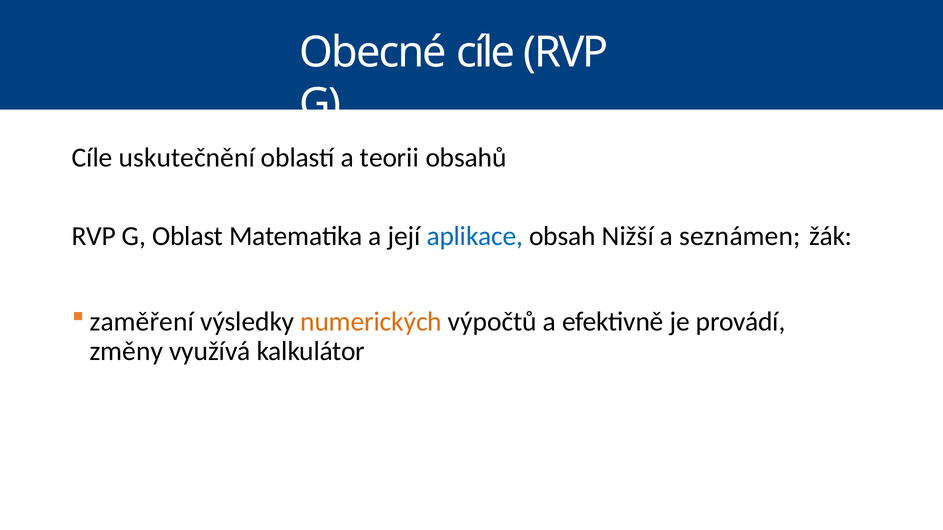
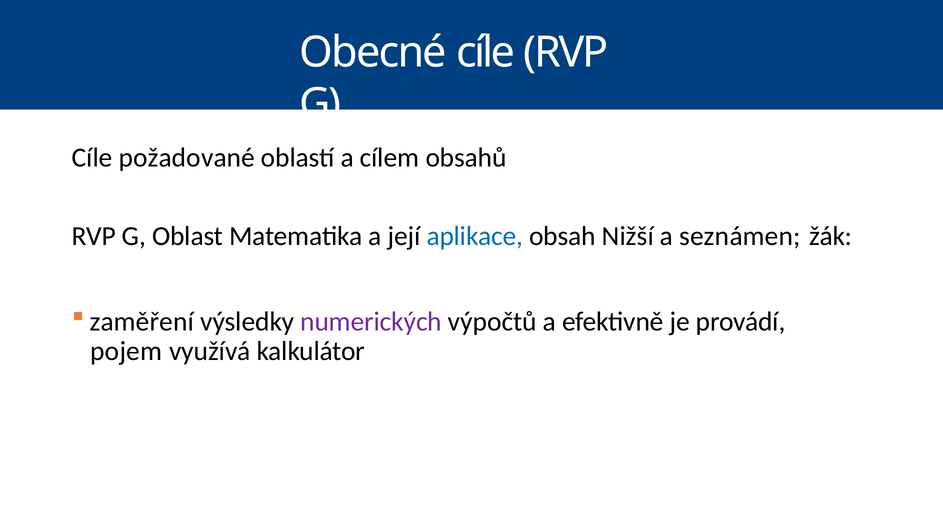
uskutečnění: uskutečnění -> požadované
teorii: teorii -> cílem
numerických colour: orange -> purple
změny: změny -> pojem
